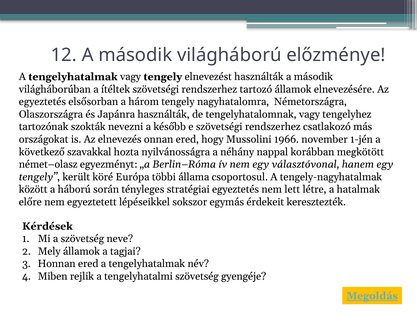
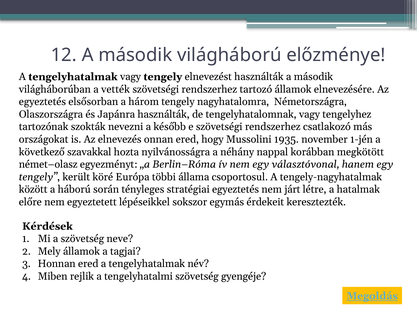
ítéltek: ítéltek -> vették
1966: 1966 -> 1935
lett: lett -> járt
